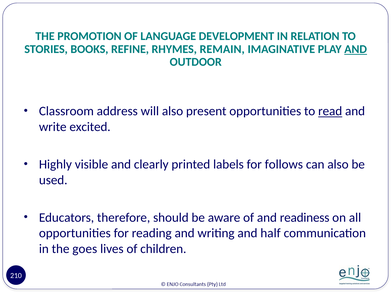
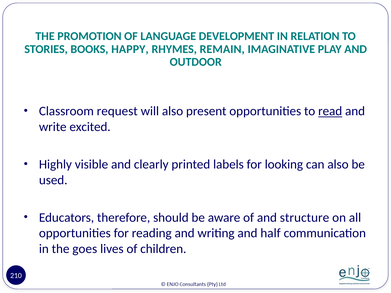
REFINE: REFINE -> HAPPY
AND at (356, 49) underline: present -> none
address: address -> request
follows: follows -> looking
readiness: readiness -> structure
